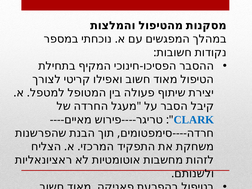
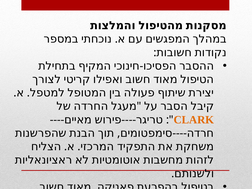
CLARK colour: blue -> orange
